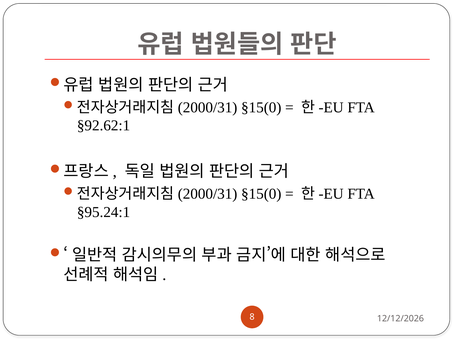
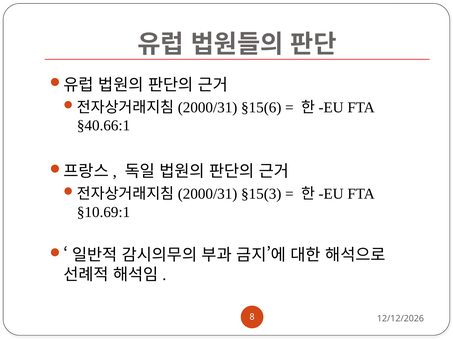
§15(0 at (261, 107): §15(0 -> §15(6
§92.62:1: §92.62:1 -> §40.66:1
§15(0 at (261, 194): §15(0 -> §15(3
§95.24:1: §95.24:1 -> §10.69:1
